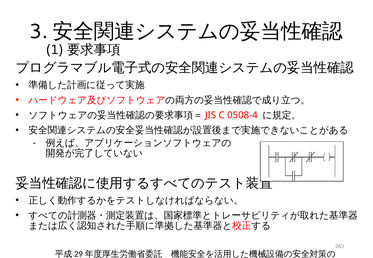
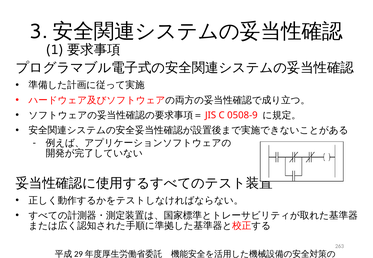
0508-4: 0508-4 -> 0508-9
